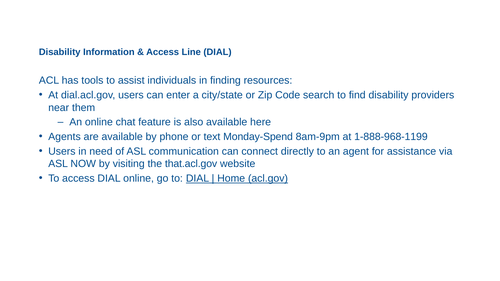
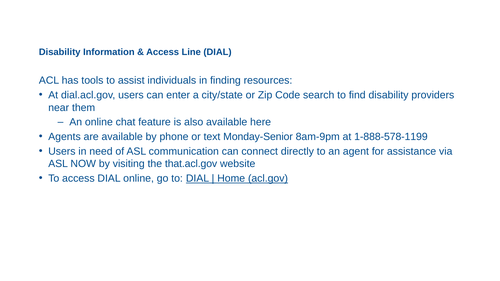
Monday-Spend: Monday-Spend -> Monday-Senior
1-888-968-1199: 1-888-968-1199 -> 1-888-578-1199
